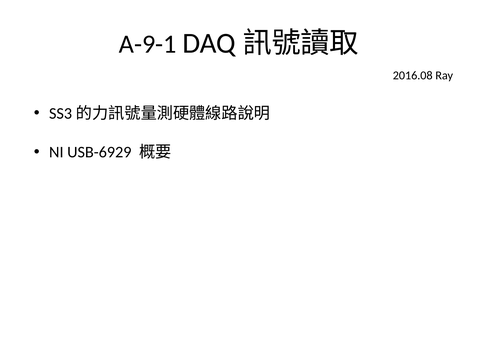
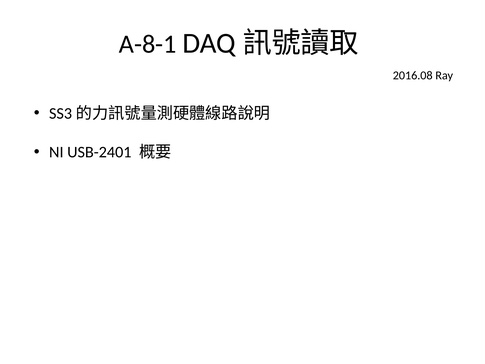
A-9-1: A-9-1 -> A-8-1
USB-6929: USB-6929 -> USB-2401
